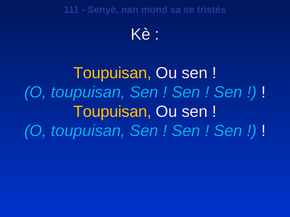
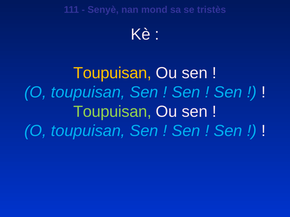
Toupuisan at (112, 112) colour: yellow -> light green
